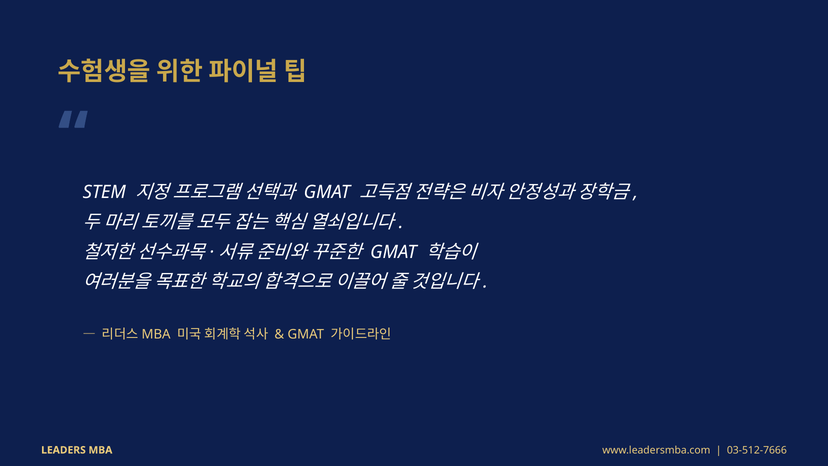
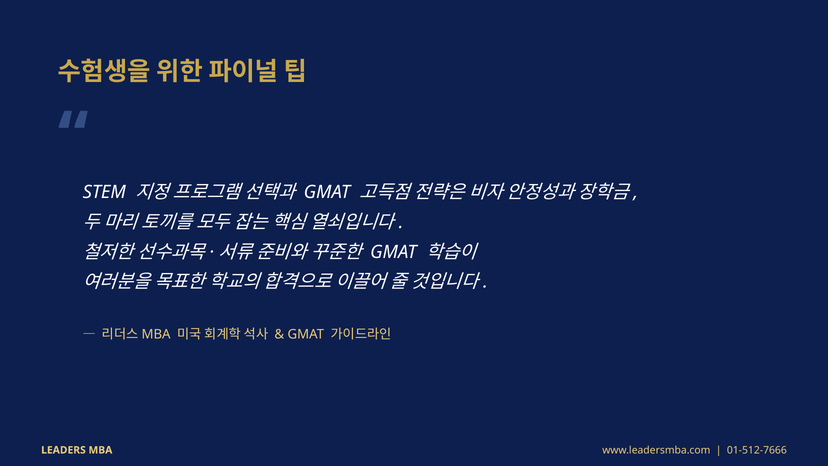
03-512-7666: 03-512-7666 -> 01-512-7666
